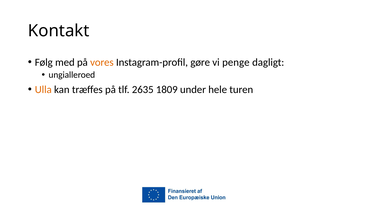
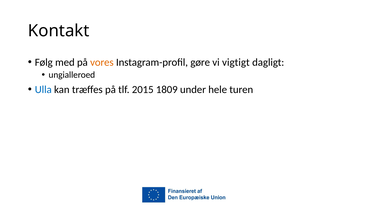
penge: penge -> vigtigt
Ulla colour: orange -> blue
2635: 2635 -> 2015
